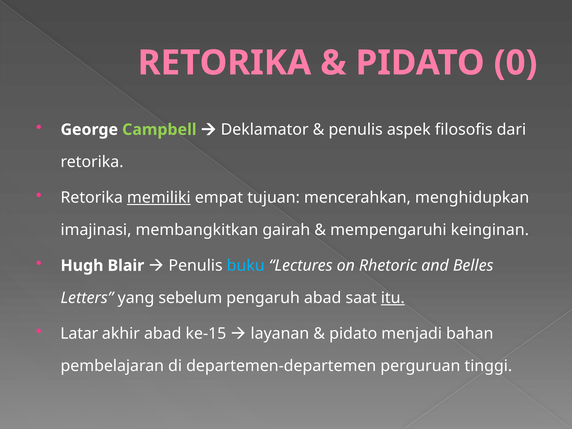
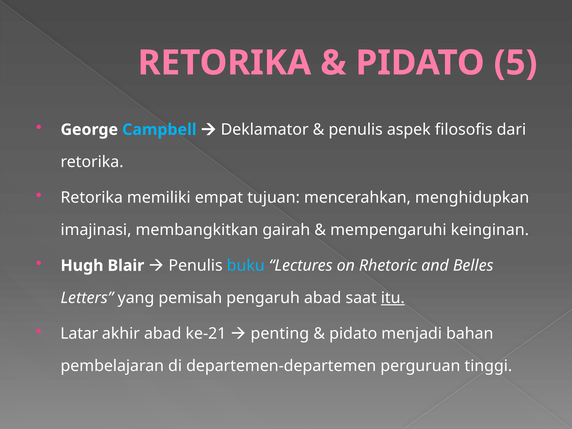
0: 0 -> 5
Campbell colour: light green -> light blue
memiliki underline: present -> none
sebelum: sebelum -> pemisah
ke-15: ke-15 -> ke-21
layanan: layanan -> penting
